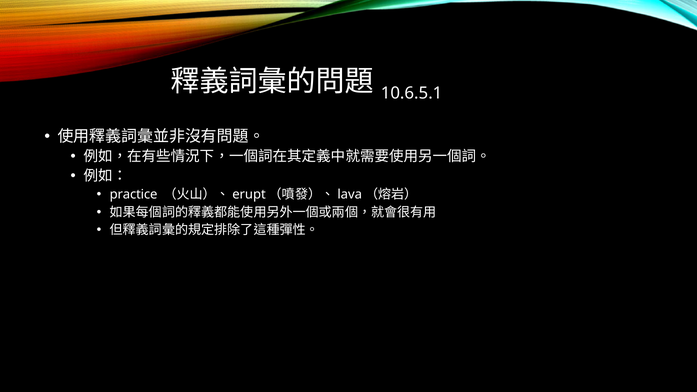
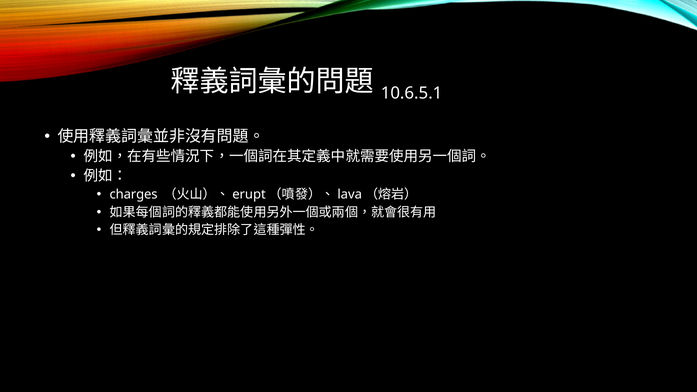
practice: practice -> charges
